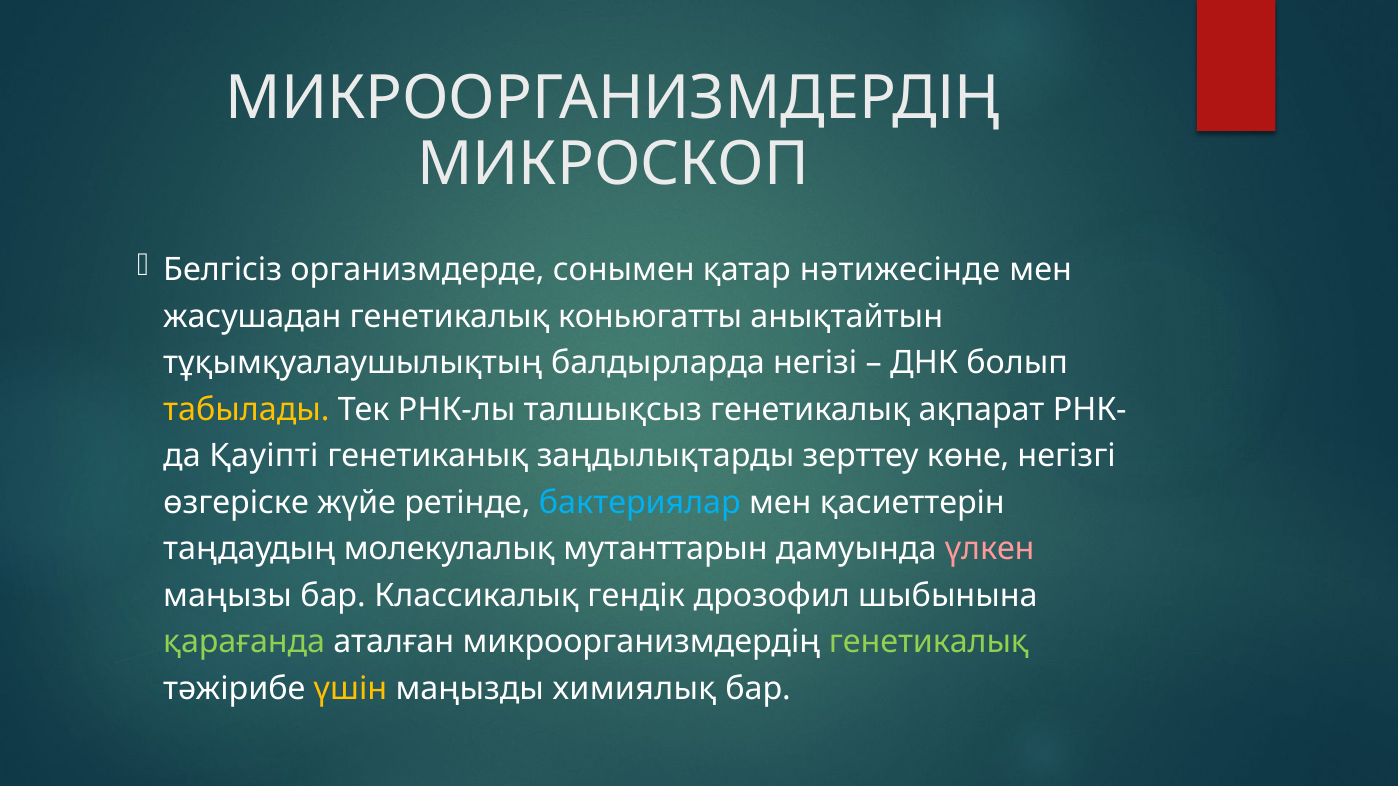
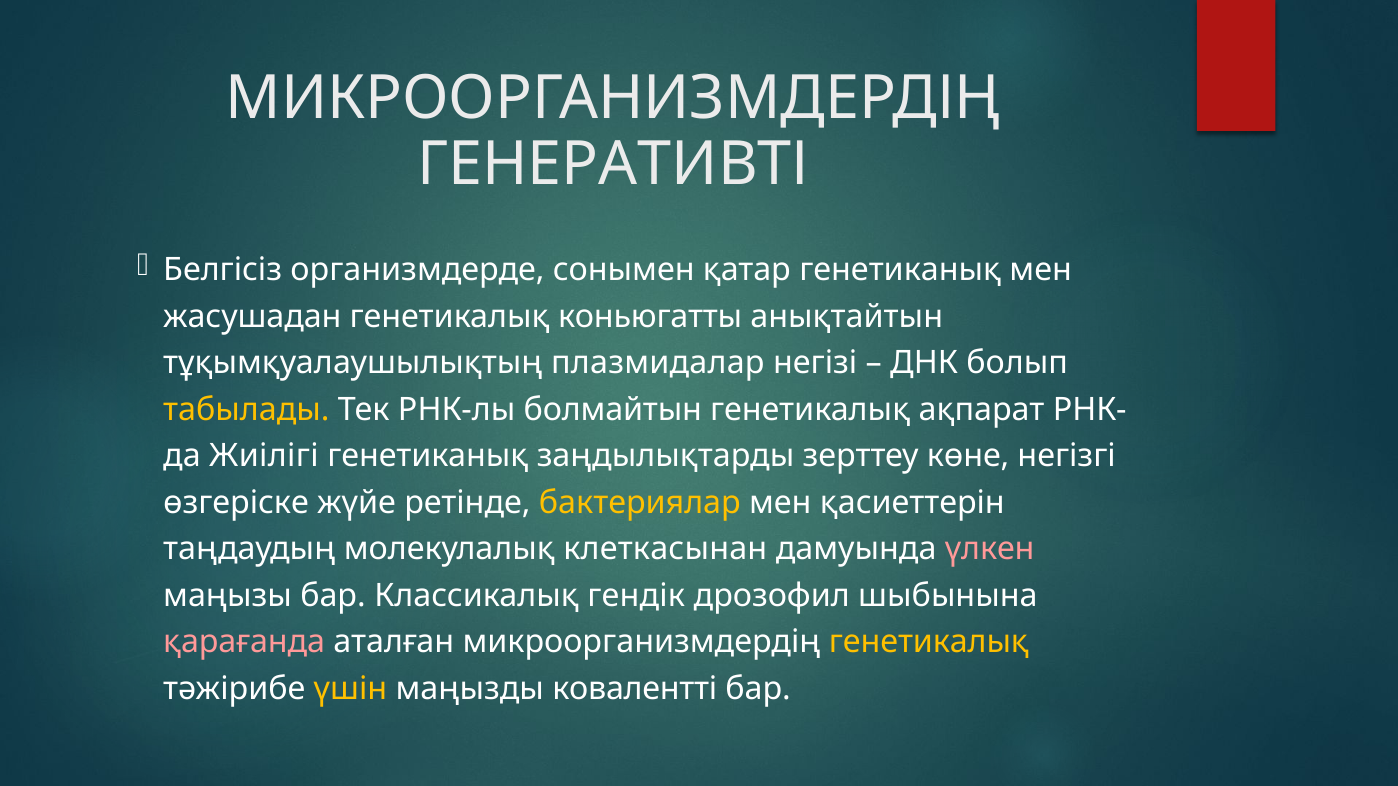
МИКРОСКОП: МИКРОСКОП -> ГЕНЕРАТИВТІ
қатар нәтижесінде: нәтижесінде -> генетиканық
балдырларда: балдырларда -> плазмидалар
талшықсыз: талшықсыз -> болмайтын
Қауіпті: Қауіпті -> Жиілігі
бактериялар colour: light blue -> yellow
мутанттарын: мутанттарын -> клеткасынан
қарағанда colour: light green -> pink
генетикалық at (929, 643) colour: light green -> yellow
химиялық: химиялық -> ковалентті
